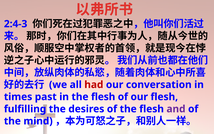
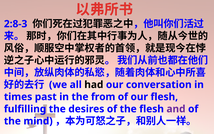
2:4-3: 2:4-3 -> 2:8-3
had colour: red -> black
in the flesh: flesh -> from
